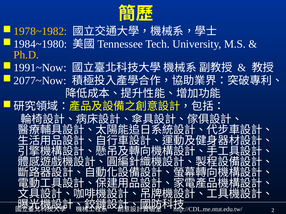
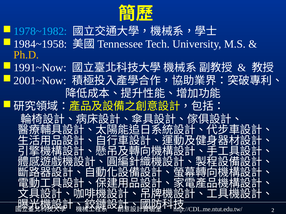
1978~1982 colour: yellow -> light blue
1984~1980: 1984~1980 -> 1984~1958
2077~Now: 2077~Now -> 2001~Now
